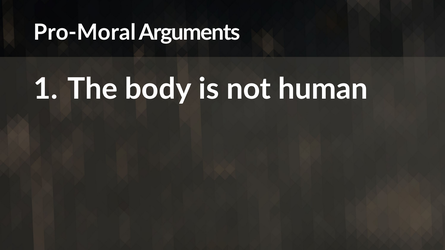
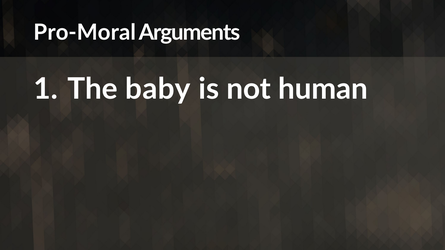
body: body -> baby
